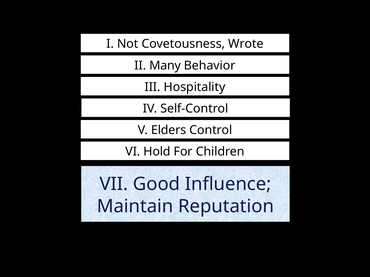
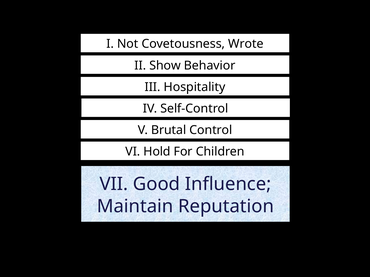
Many: Many -> Show
Elders: Elders -> Brutal
